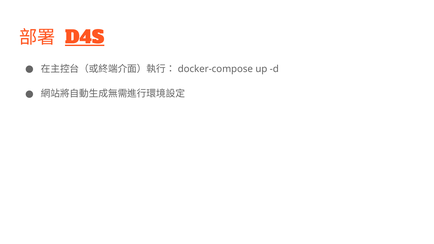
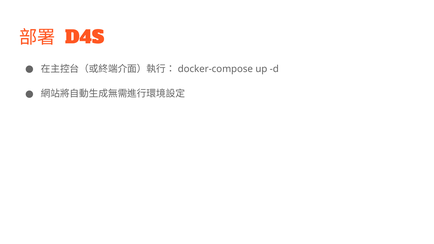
D4S underline: present -> none
